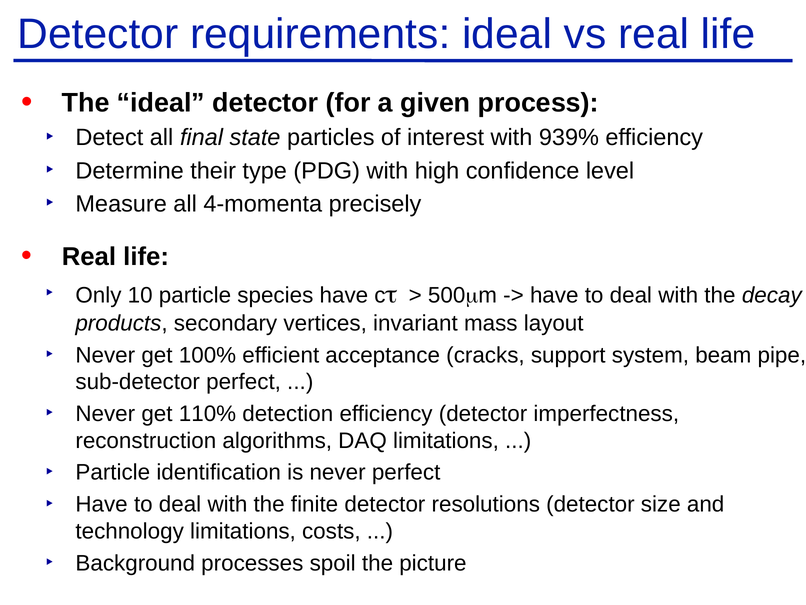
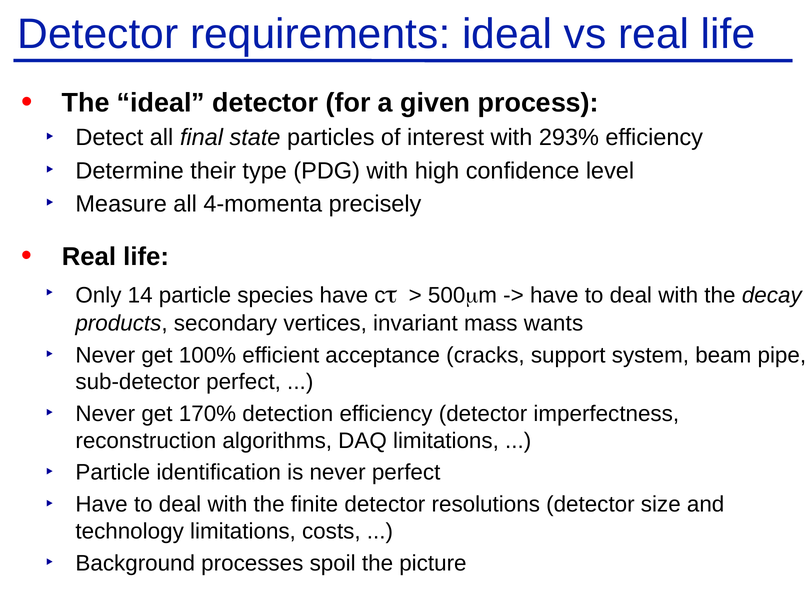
939%: 939% -> 293%
10: 10 -> 14
layout: layout -> wants
110%: 110% -> 170%
